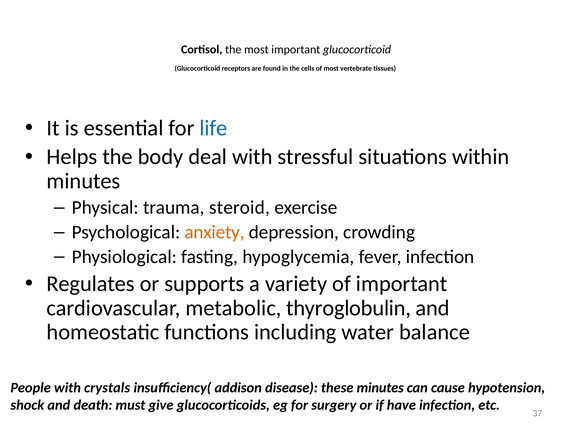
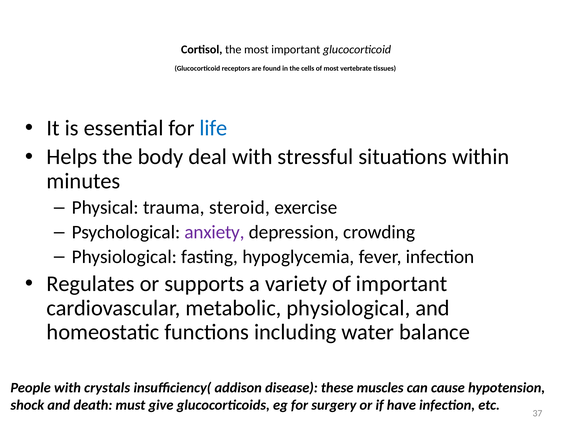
anxiety colour: orange -> purple
metabolic thyroglobulin: thyroglobulin -> physiological
these minutes: minutes -> muscles
